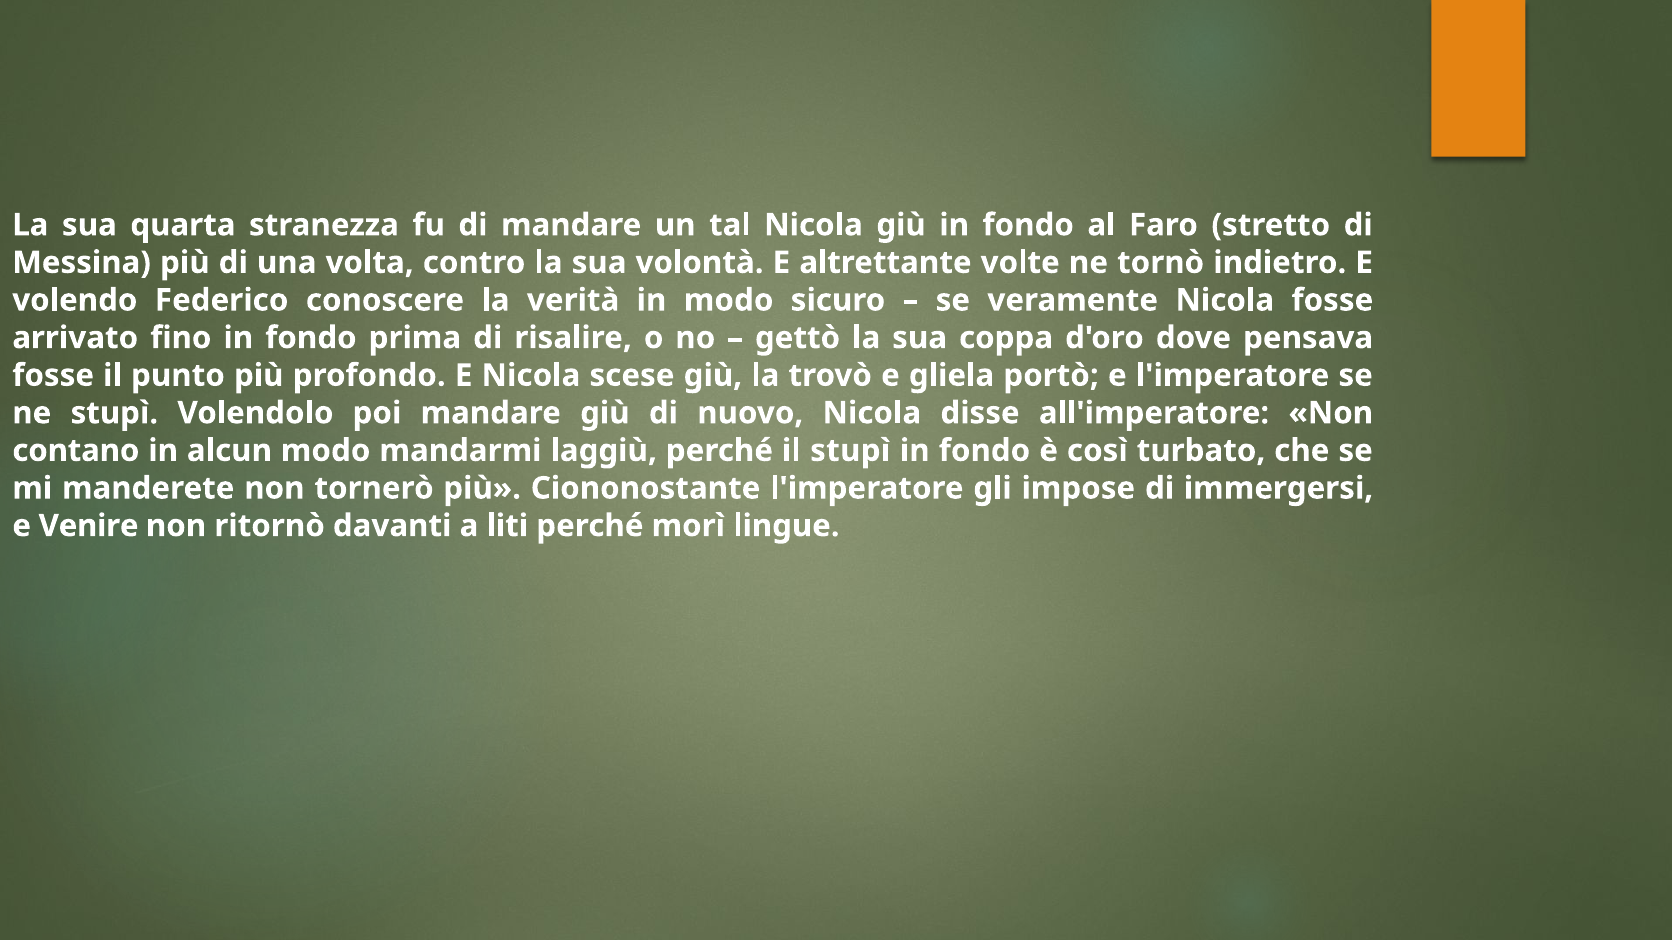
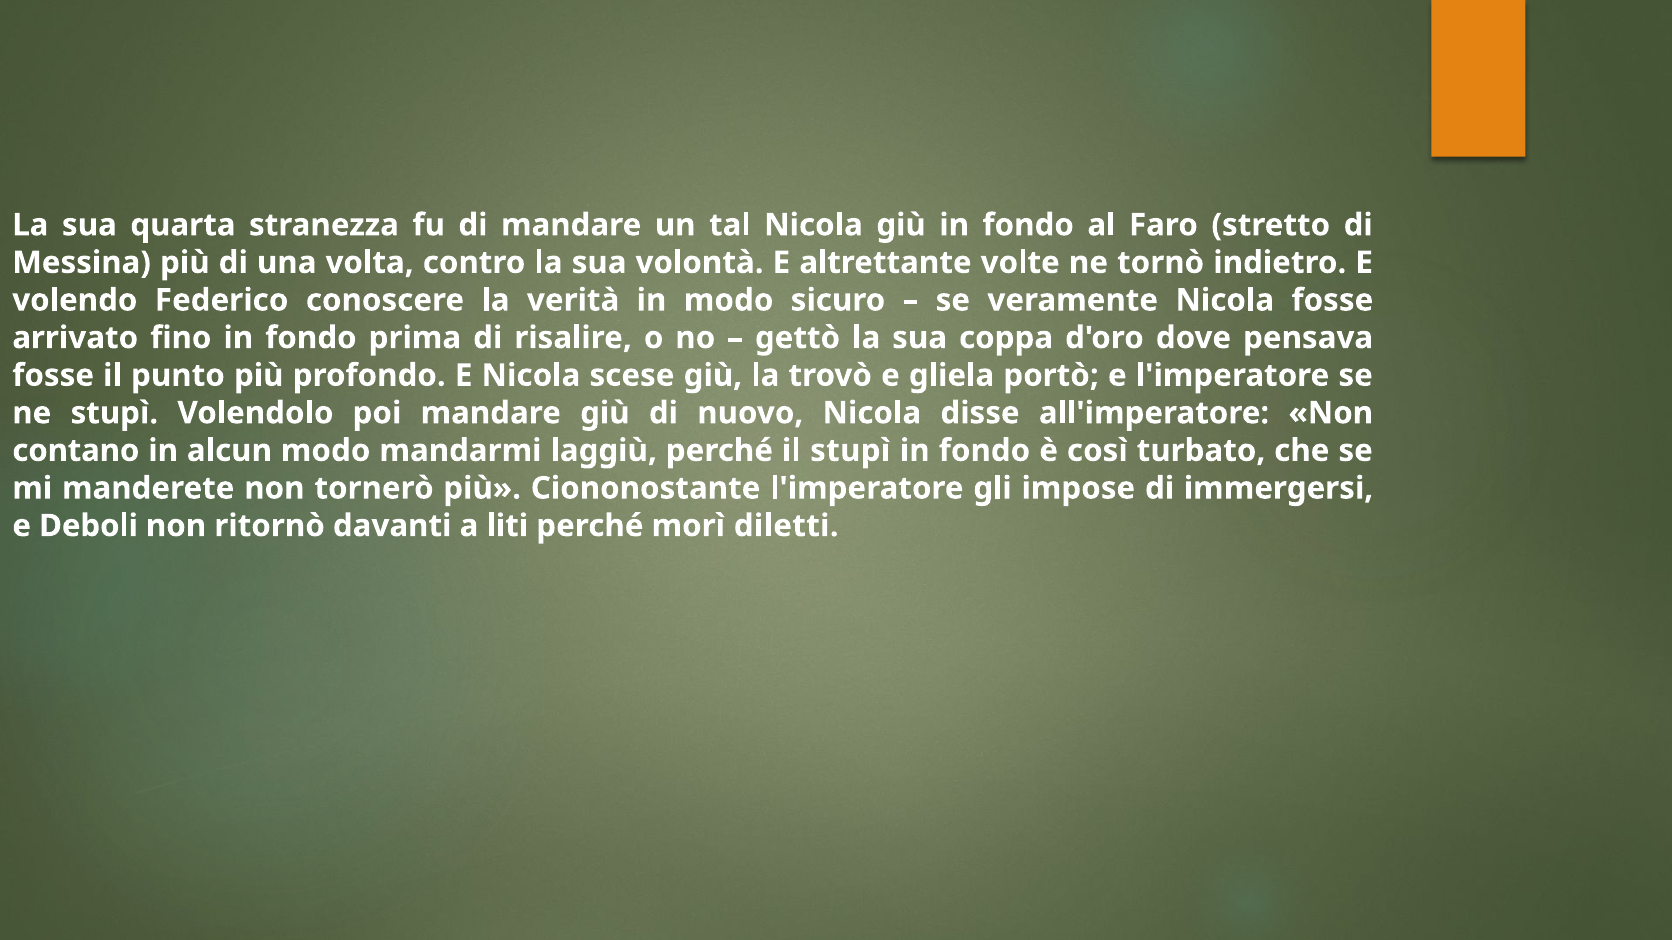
Venire: Venire -> Deboli
lingue: lingue -> diletti
